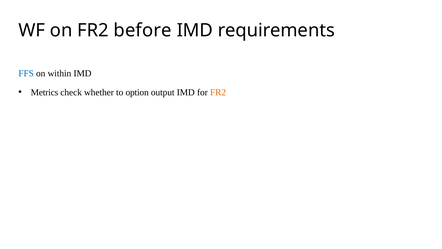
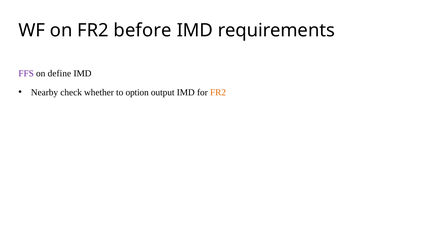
FFS colour: blue -> purple
within: within -> define
Metrics: Metrics -> Nearby
